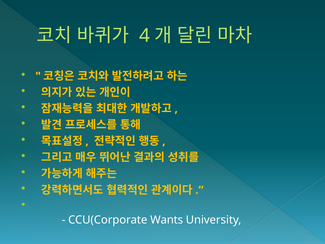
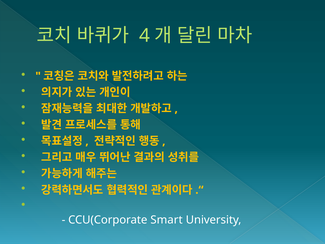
Wants: Wants -> Smart
